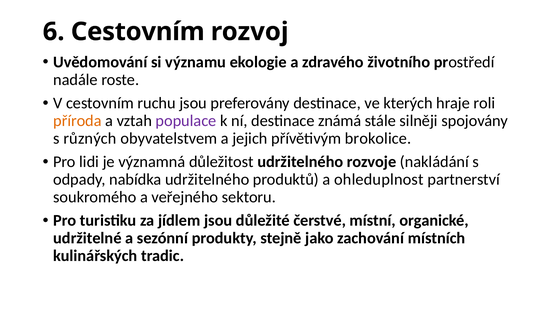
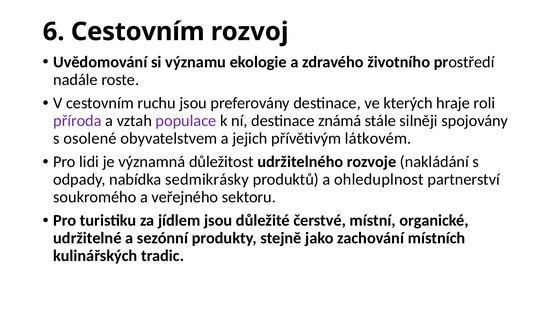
příroda colour: orange -> purple
různých: různých -> osolené
brokolice: brokolice -> látkovém
nabídka udržitelného: udržitelného -> sedmikrásky
